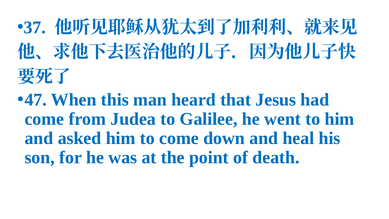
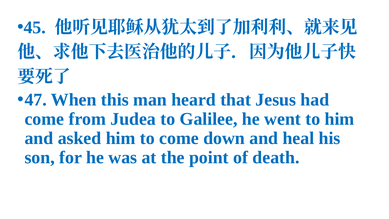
37: 37 -> 45
